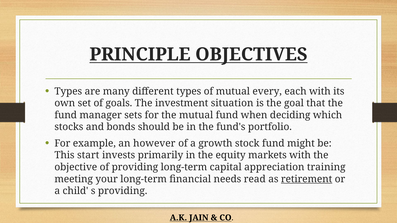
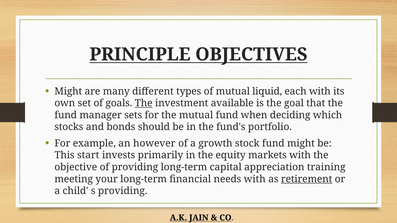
Types at (68, 91): Types -> Might
every: every -> liquid
The at (144, 103) underline: none -> present
situation: situation -> available
needs read: read -> with
